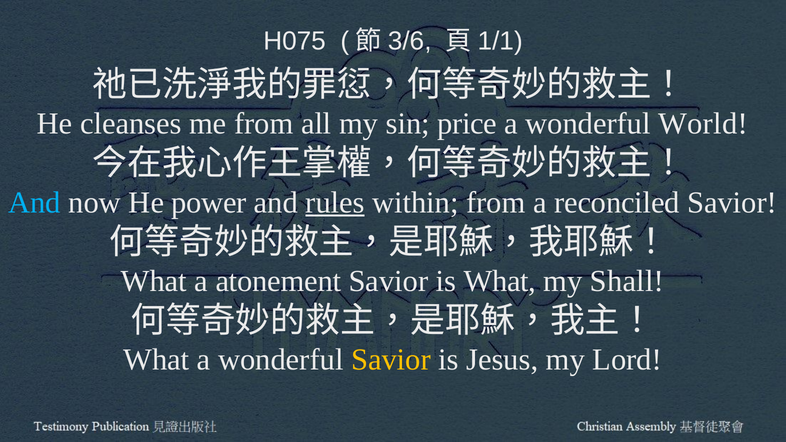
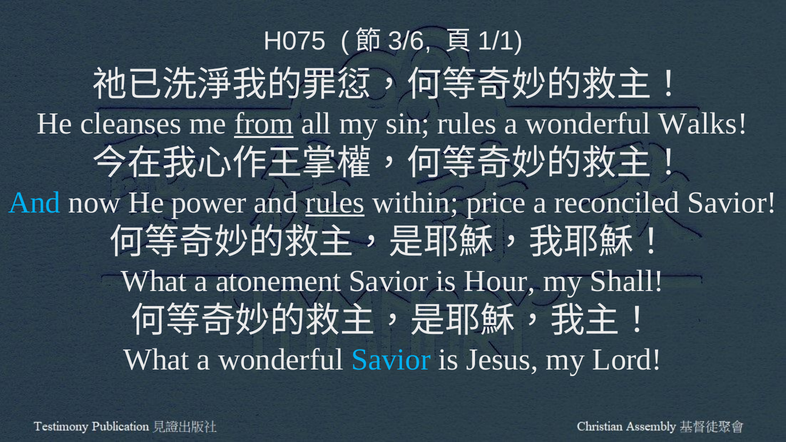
from at (264, 124) underline: none -> present
sin price: price -> rules
World: World -> Walks
within from: from -> price
is What: What -> Hour
Savior at (391, 360) colour: yellow -> light blue
